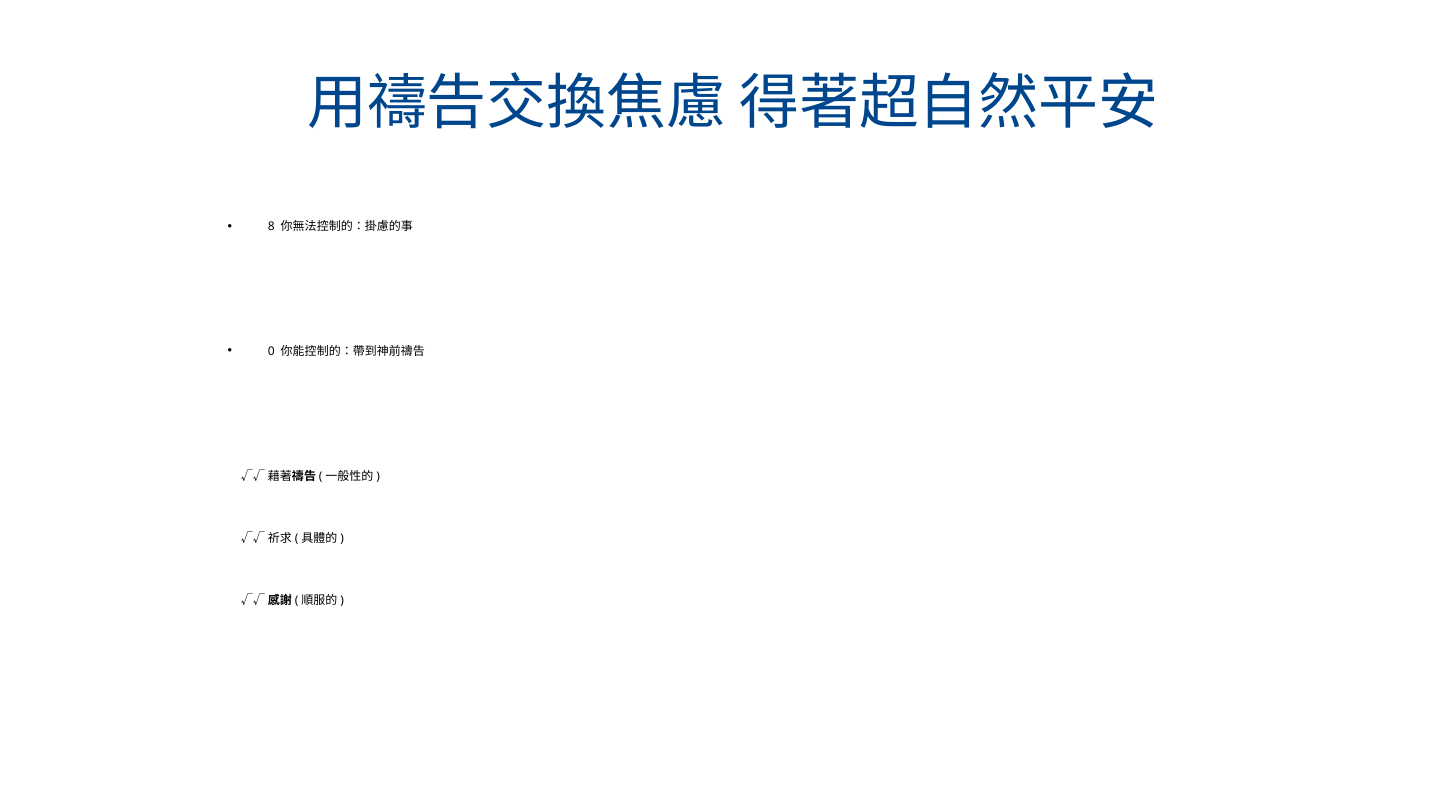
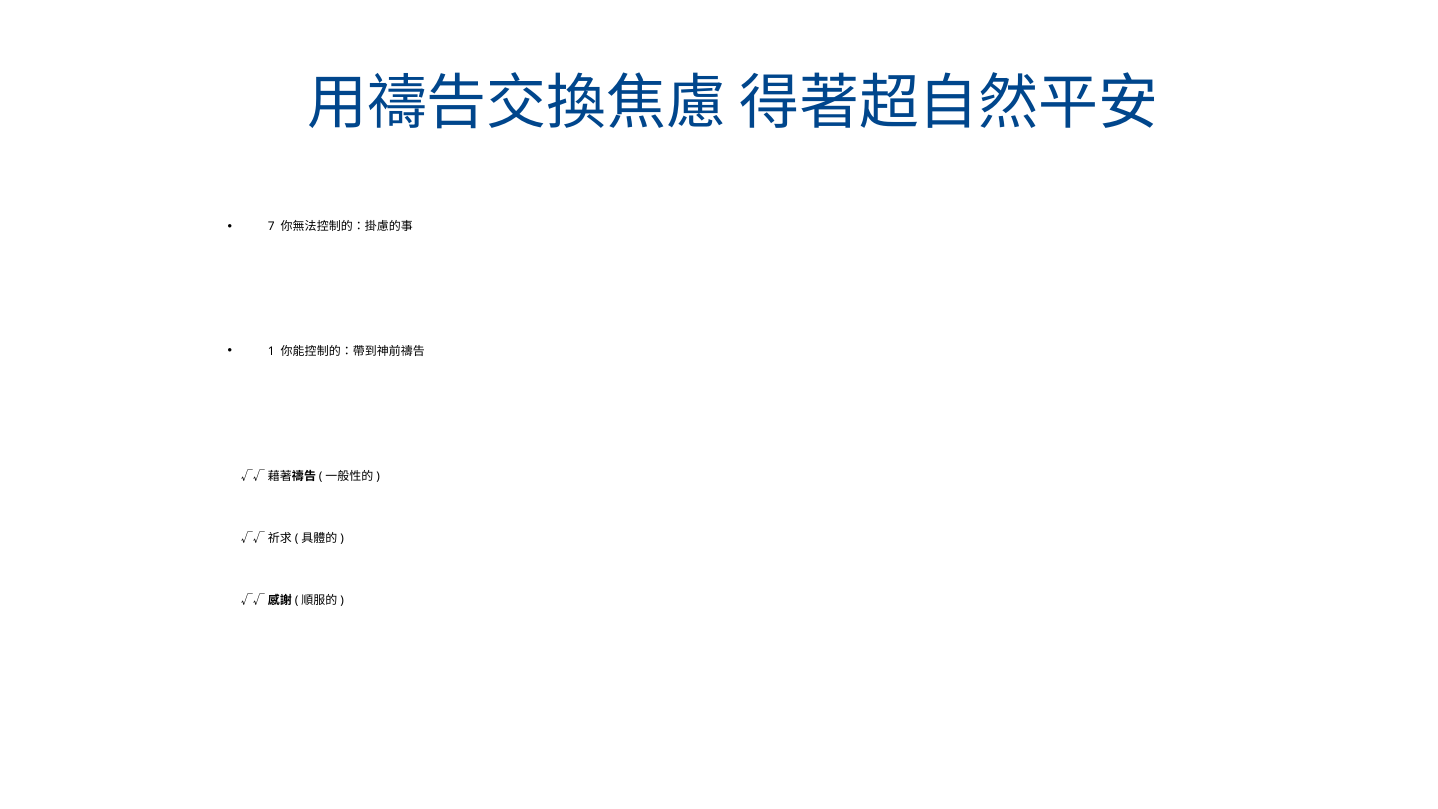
8: 8 -> 7
0: 0 -> 1
